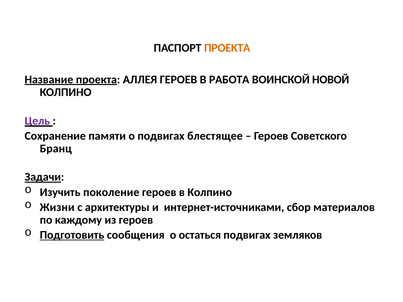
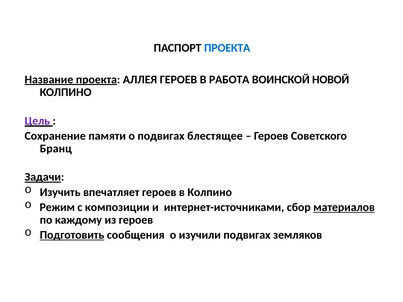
ПРОЕКТА at (227, 48) colour: orange -> blue
поколение: поколение -> впечатляет
Жизни: Жизни -> Режим
архитектуры: архитектуры -> композиции
материалов underline: none -> present
остаться: остаться -> изучили
